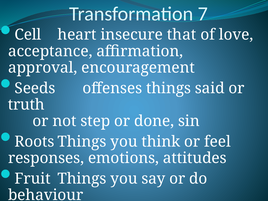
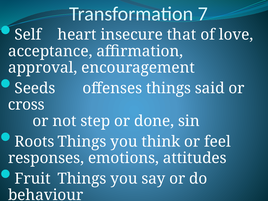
Cell: Cell -> Self
truth: truth -> cross
